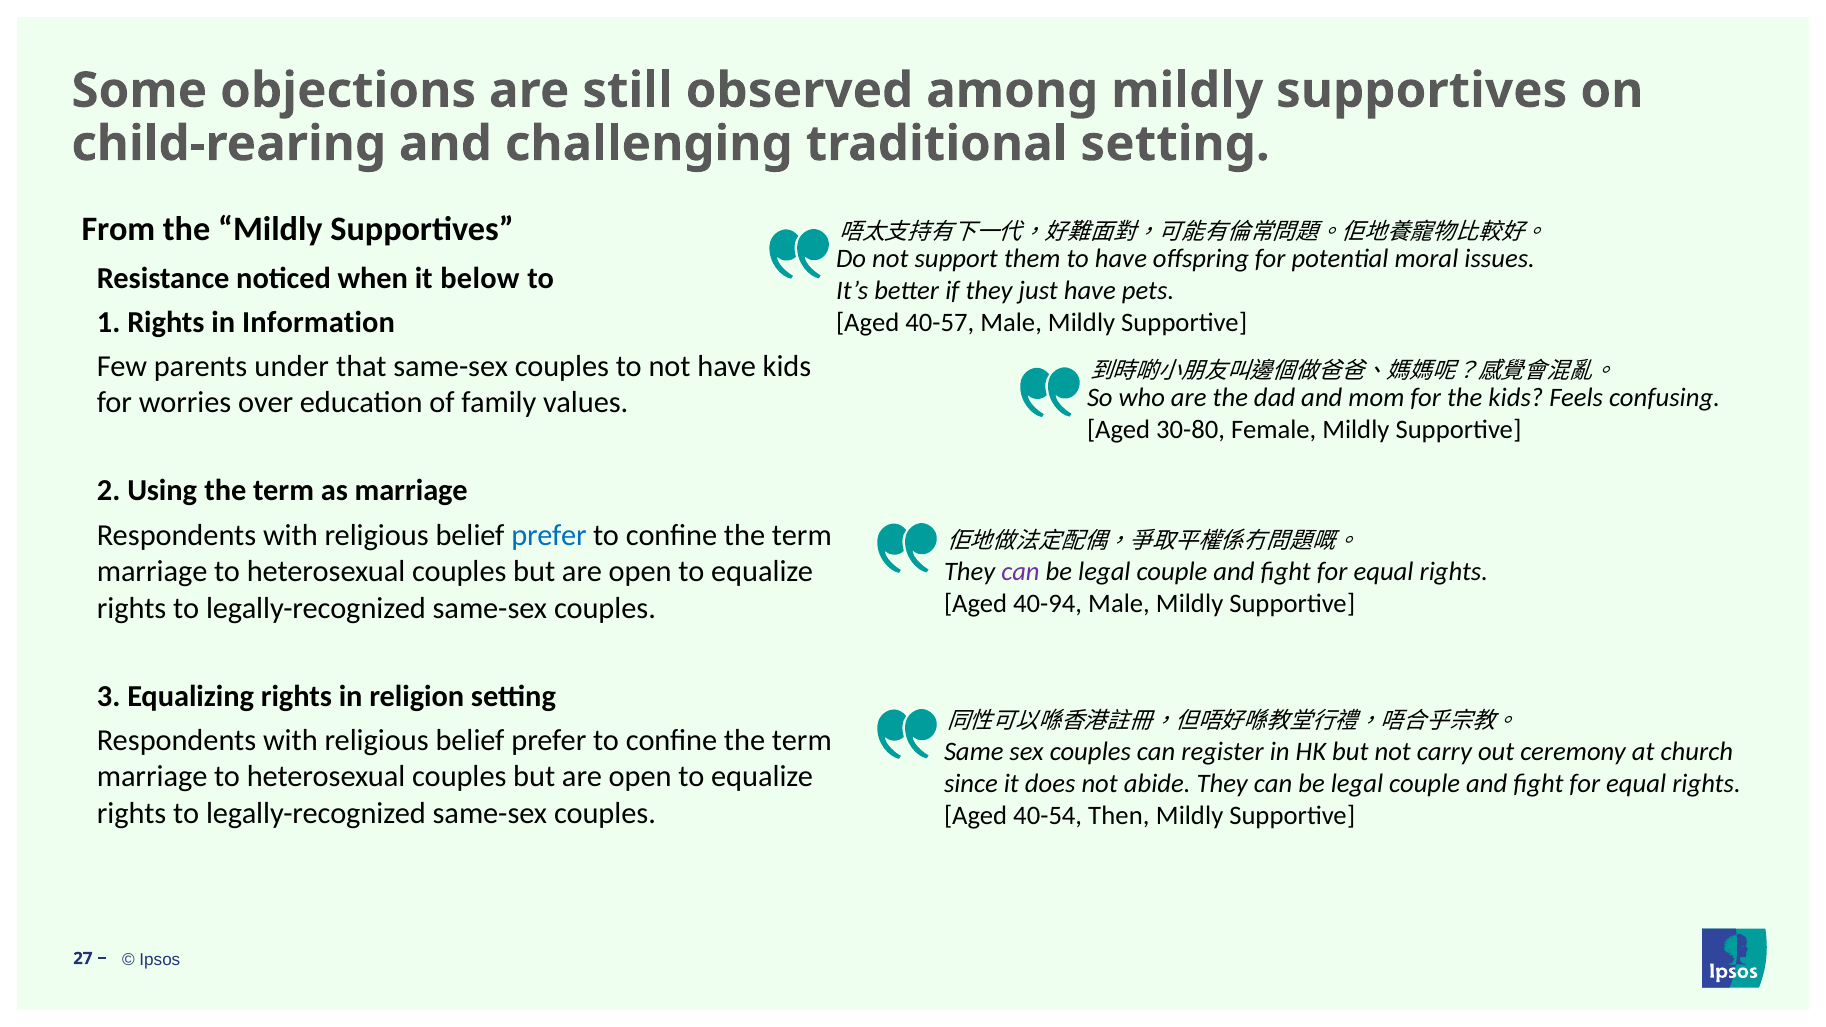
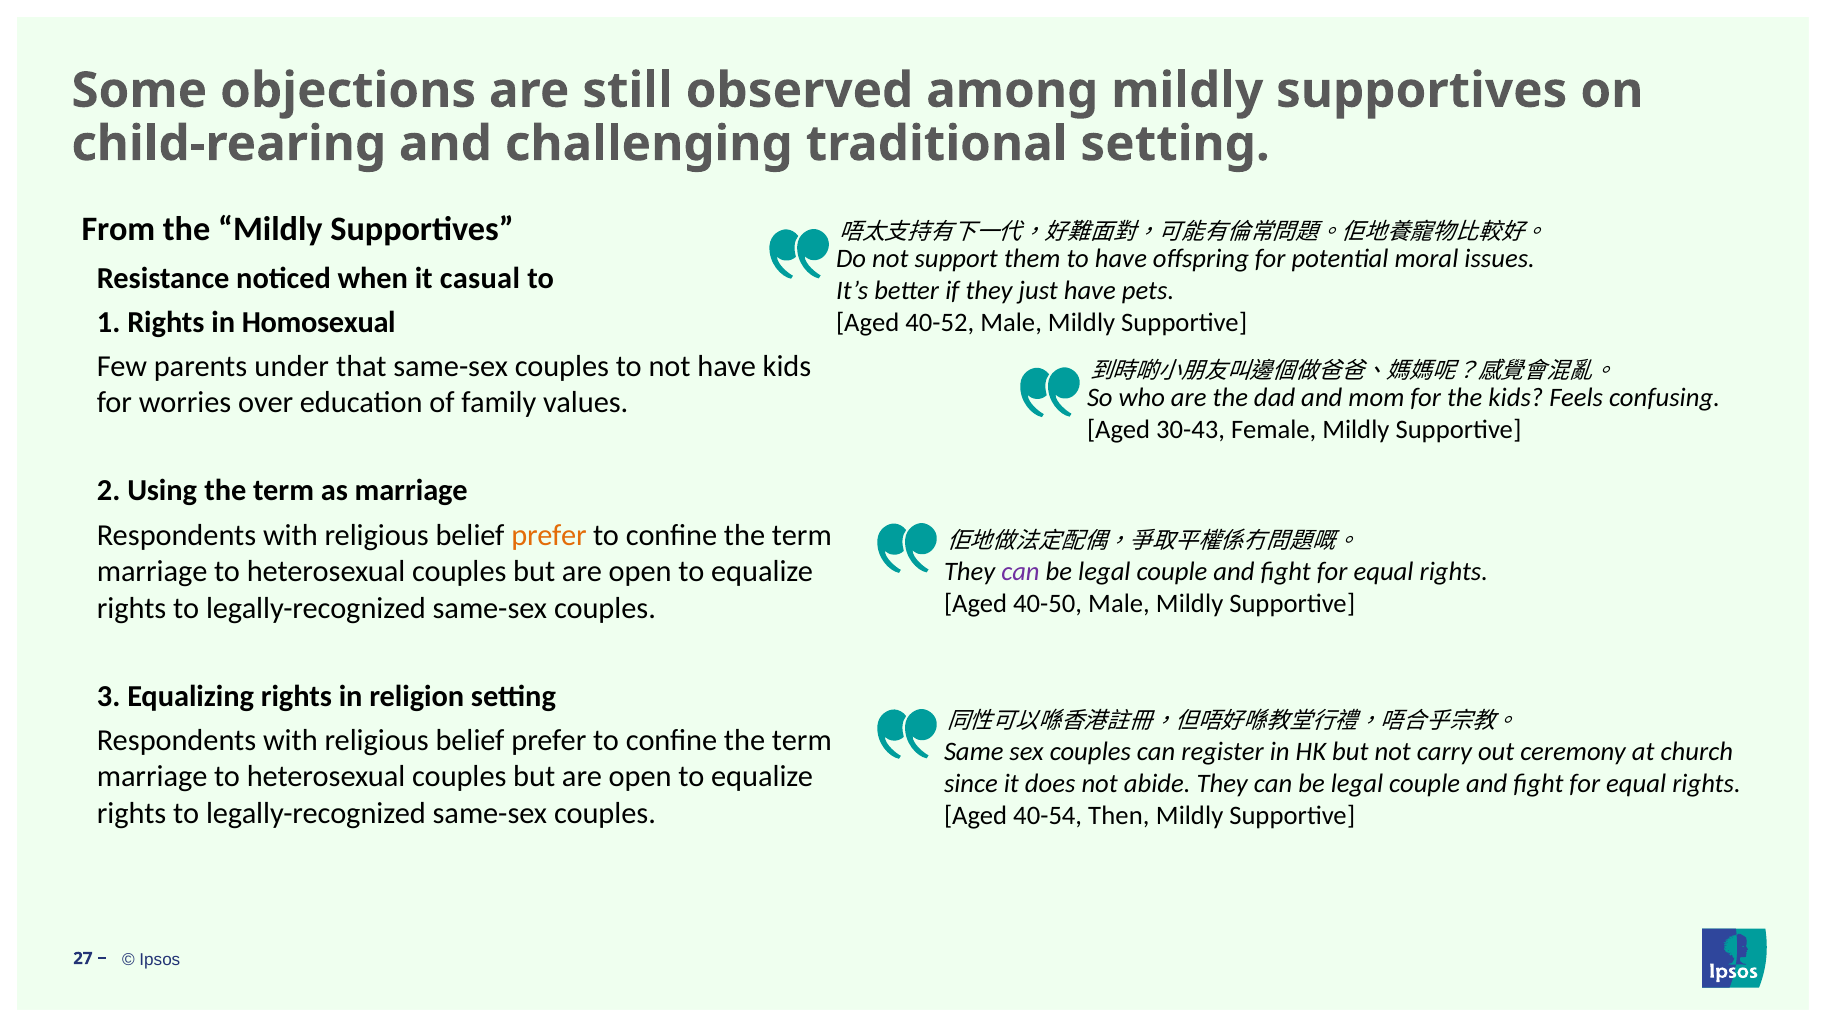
below: below -> casual
Information: Information -> Homosexual
40-57: 40-57 -> 40-52
30-80: 30-80 -> 30-43
prefer at (549, 535) colour: blue -> orange
40-94: 40-94 -> 40-50
